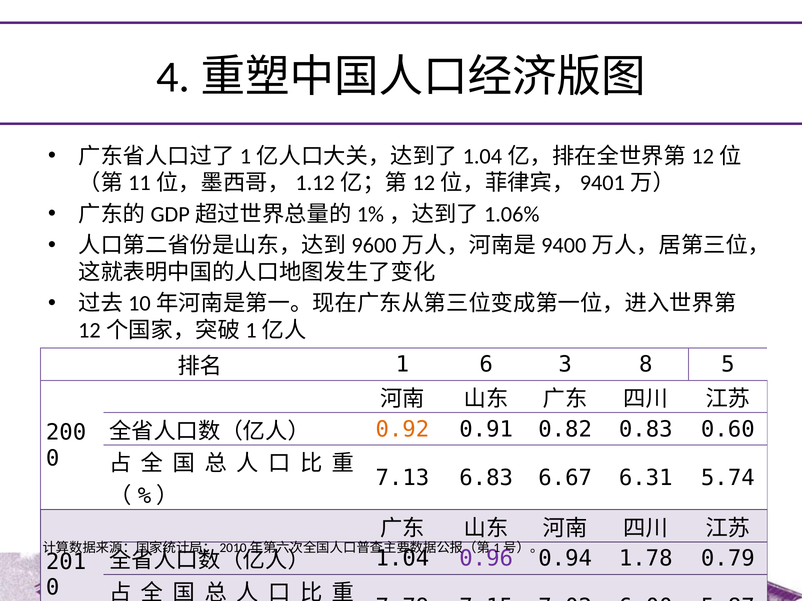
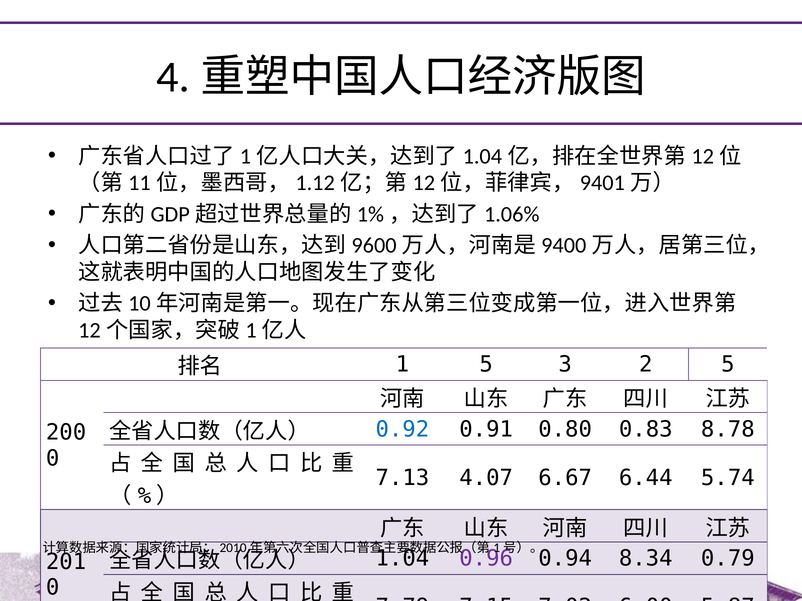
1 6: 6 -> 5
8: 8 -> 2
0.92 colour: orange -> blue
0.82: 0.82 -> 0.80
0.60: 0.60 -> 8.78
6.83: 6.83 -> 4.07
6.31: 6.31 -> 6.44
1.78: 1.78 -> 8.34
